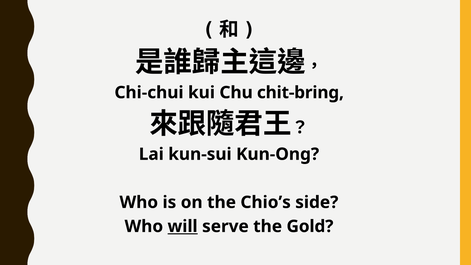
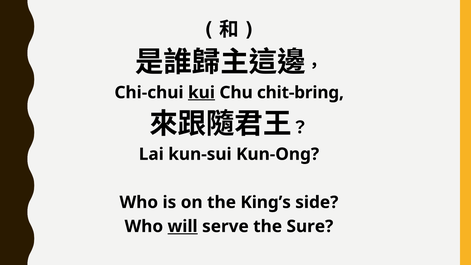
kui underline: none -> present
Chio’s: Chio’s -> King’s
Gold: Gold -> Sure
